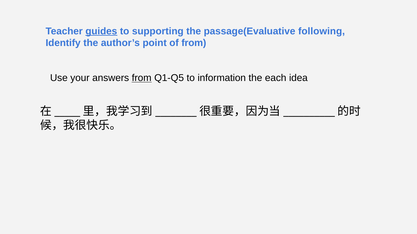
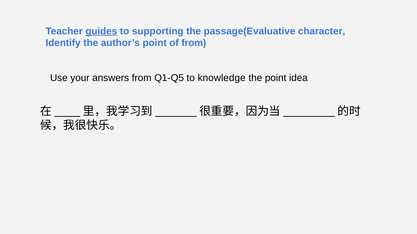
following: following -> character
from at (142, 78) underline: present -> none
information: information -> knowledge
the each: each -> point
